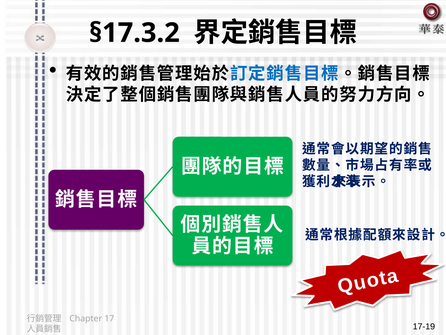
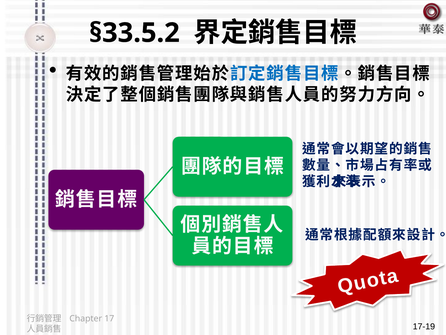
§17.3.2: §17.3.2 -> §33.5.2
